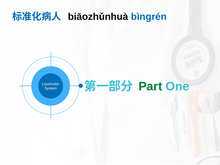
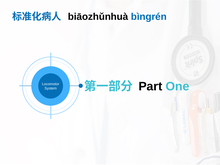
Part colour: green -> black
